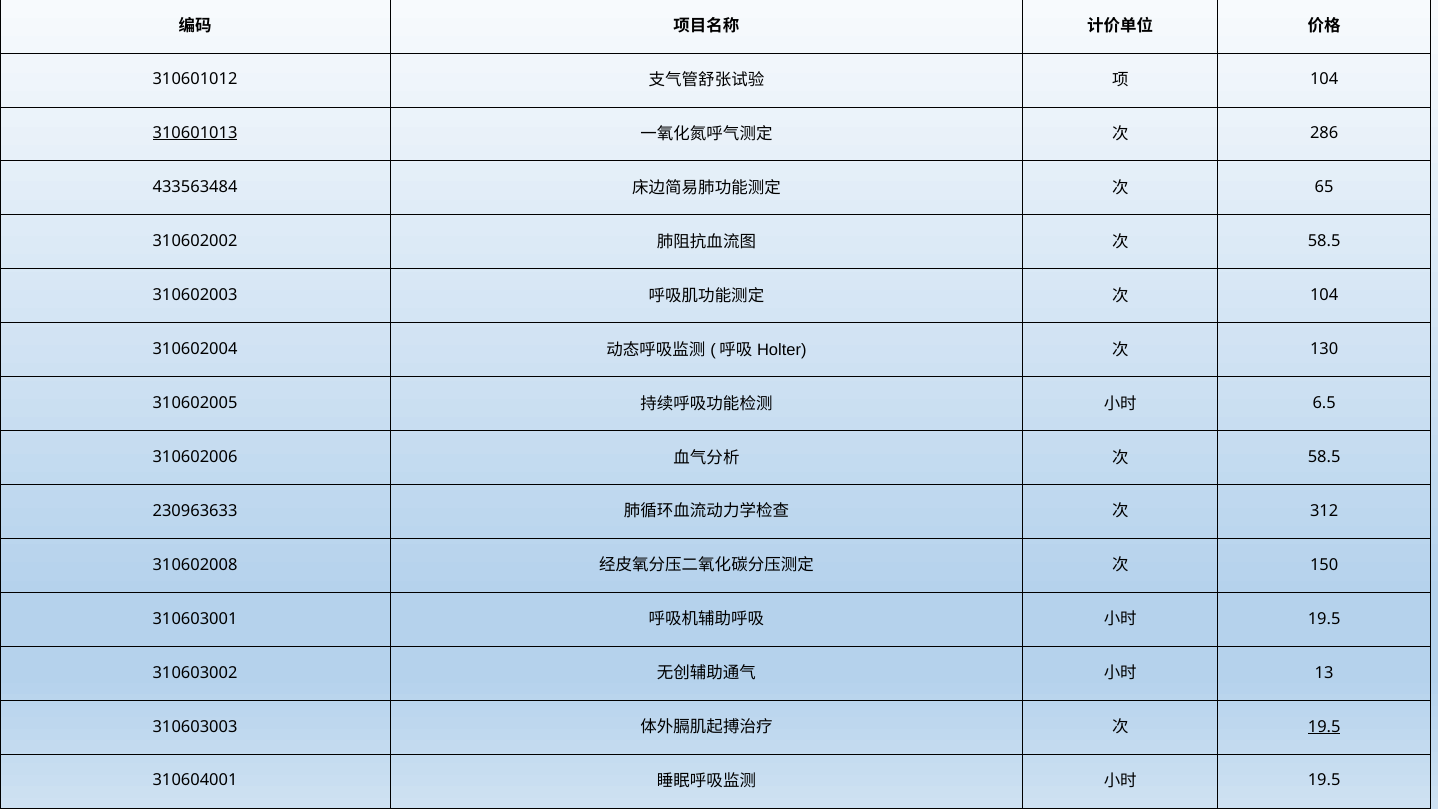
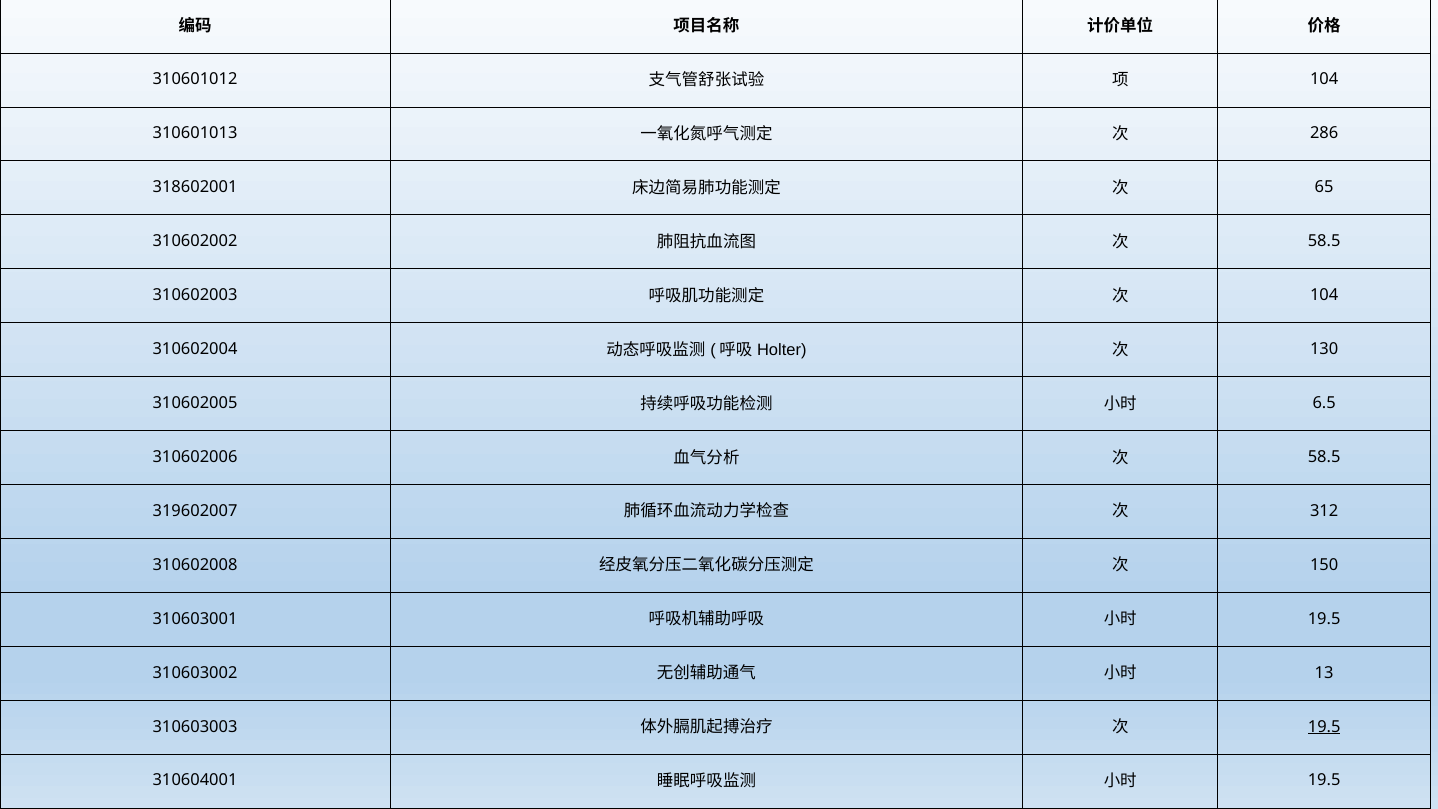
310601013 underline: present -> none
433563484: 433563484 -> 318602001
230963633: 230963633 -> 319602007
